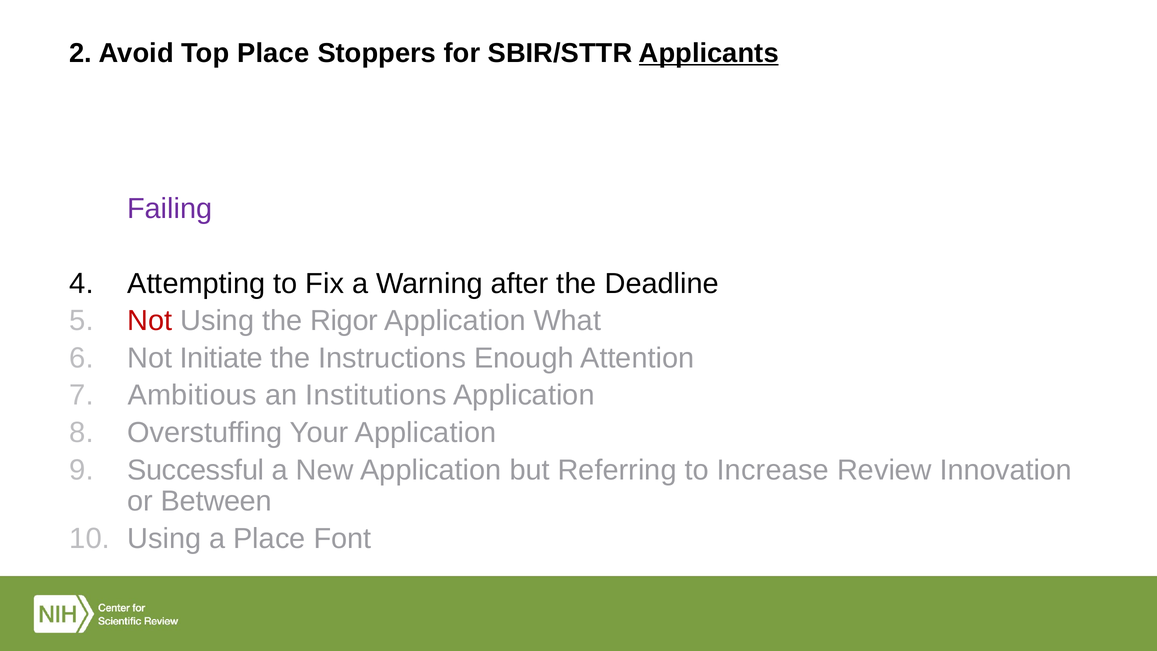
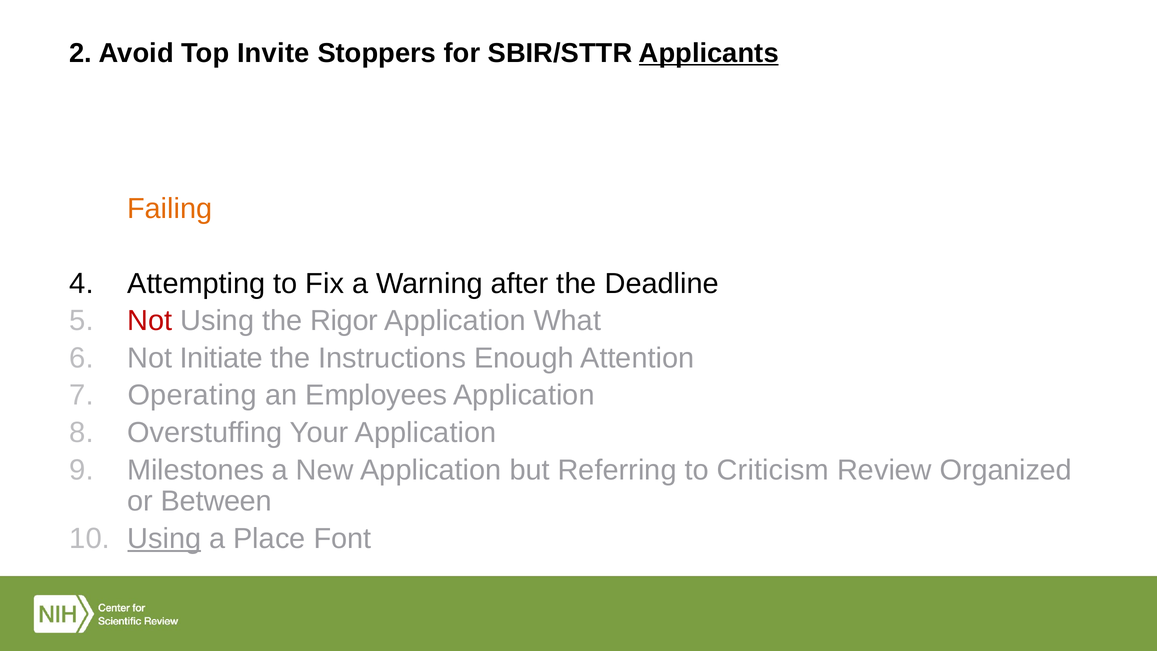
Top Place: Place -> Invite
Failing colour: purple -> orange
Ambitious: Ambitious -> Operating
Institutions: Institutions -> Employees
Successful: Successful -> Milestones
Increase: Increase -> Criticism
Innovation: Innovation -> Organized
Using at (164, 538) underline: none -> present
